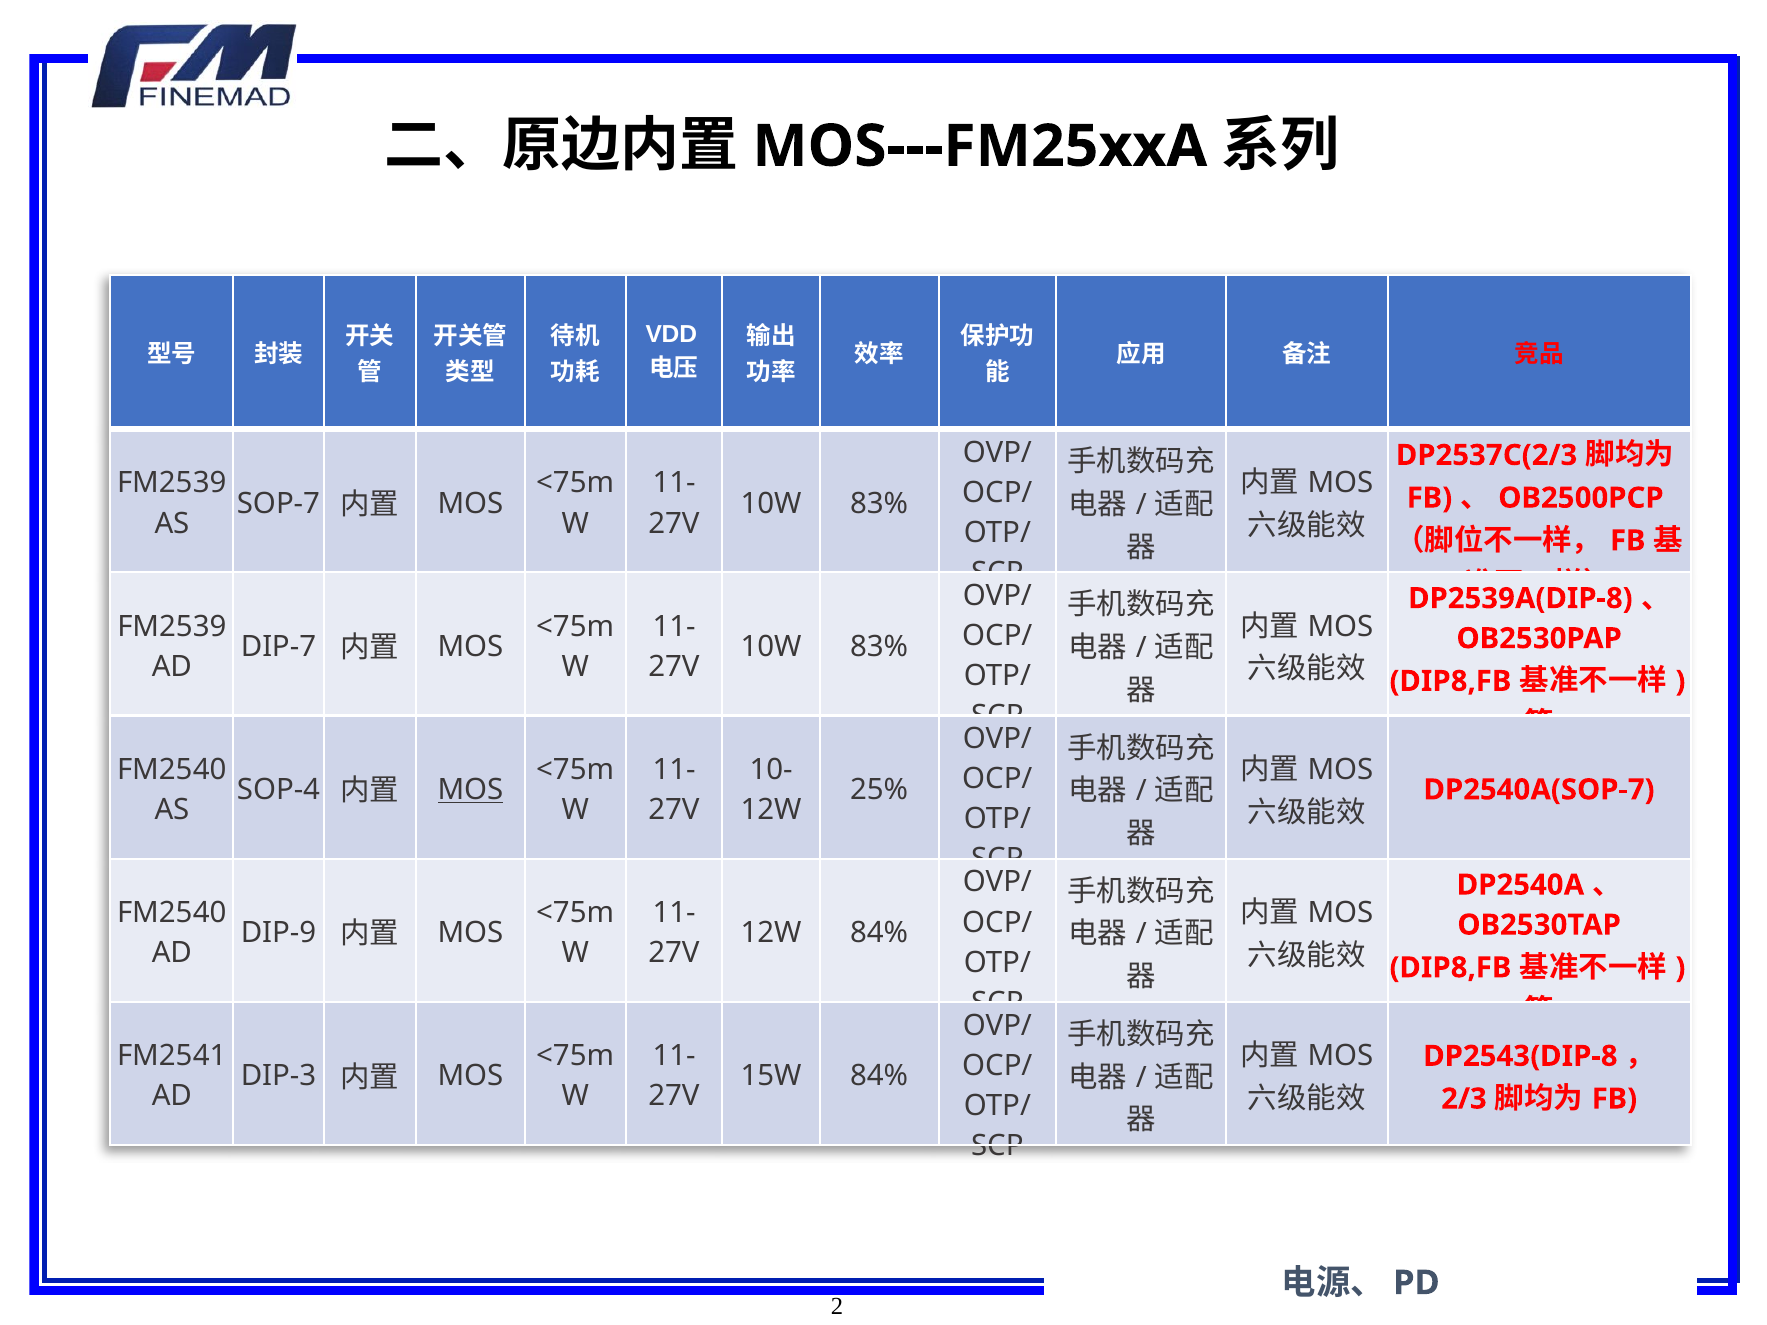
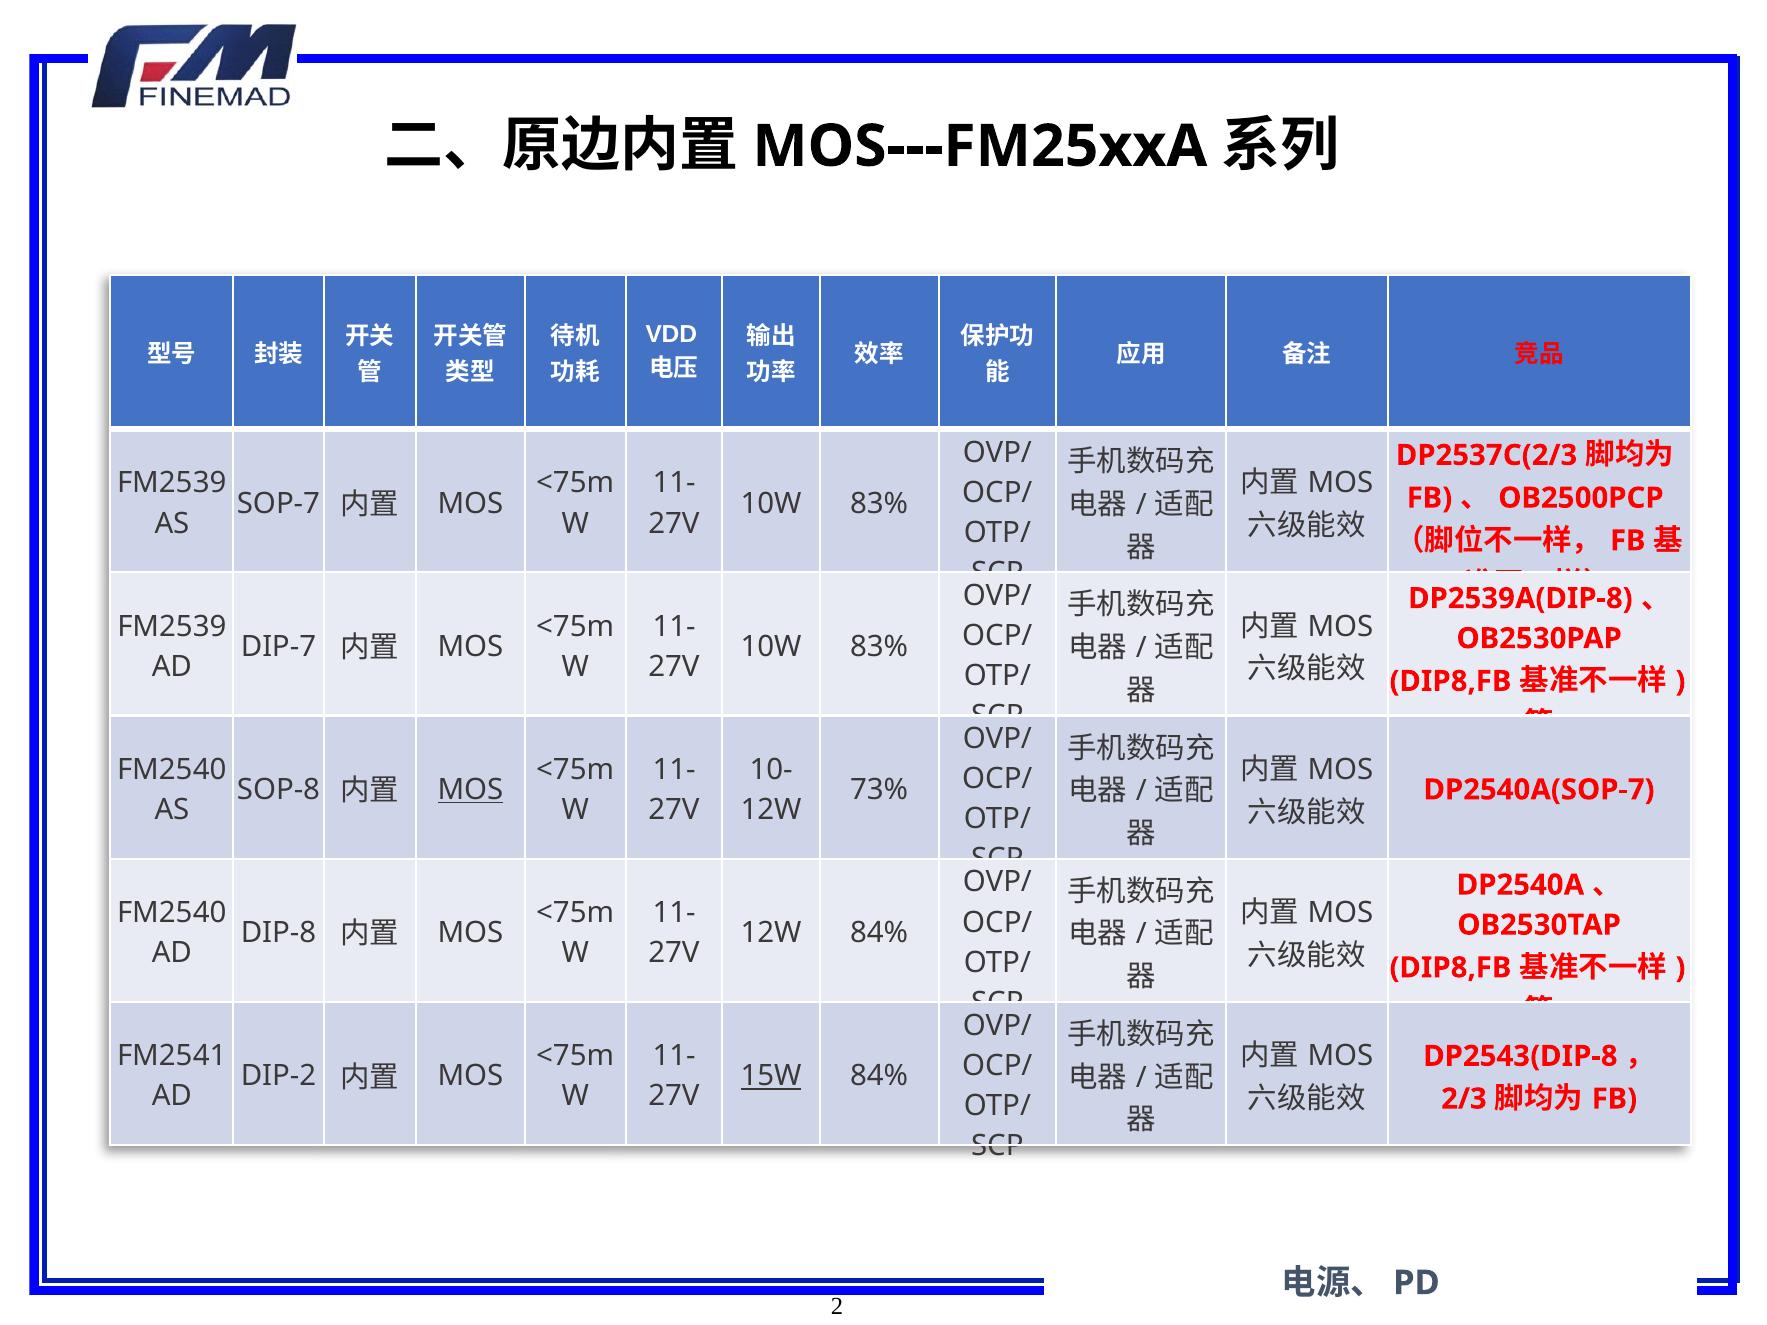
SOP-4: SOP-4 -> SOP-8
25%: 25% -> 73%
DIP-9: DIP-9 -> DIP-8
DIP-3: DIP-3 -> DIP-2
15W underline: none -> present
